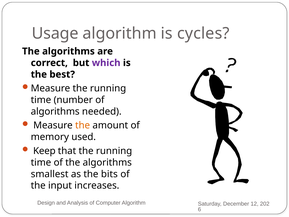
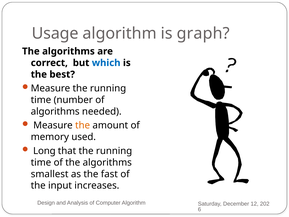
cycles: cycles -> graph
which colour: purple -> blue
Keep: Keep -> Long
bits: bits -> fast
